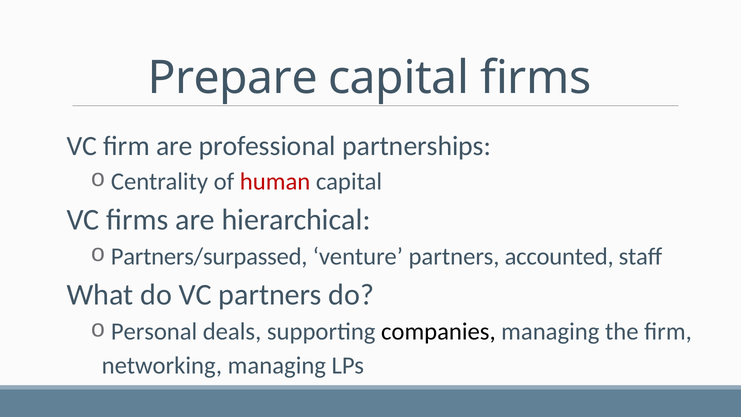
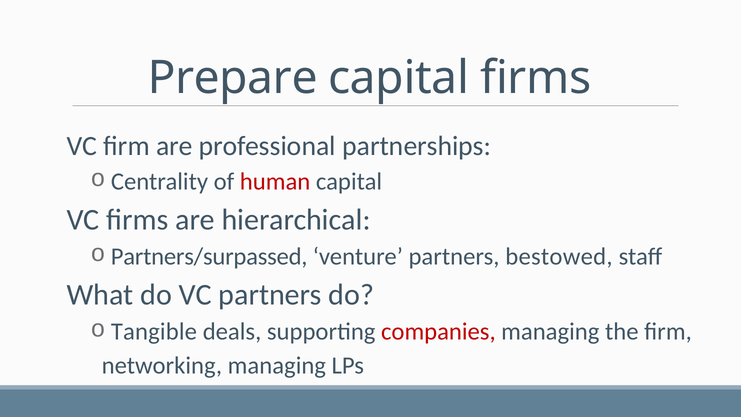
accounted: accounted -> bestowed
Personal: Personal -> Tangible
companies colour: black -> red
